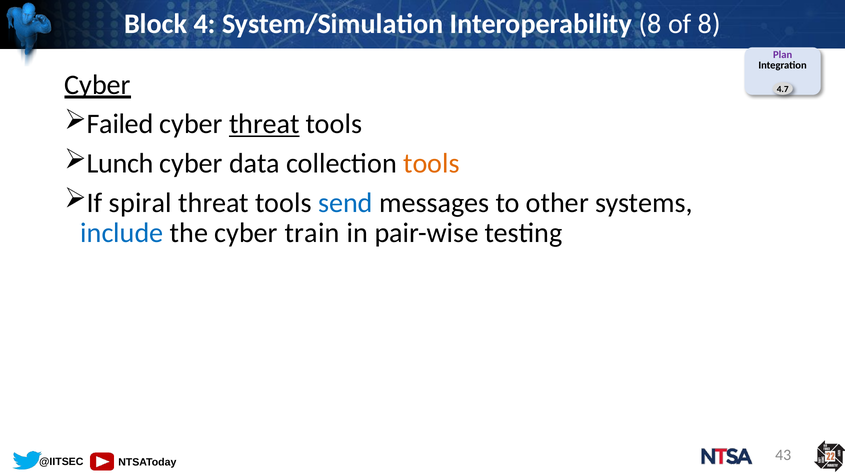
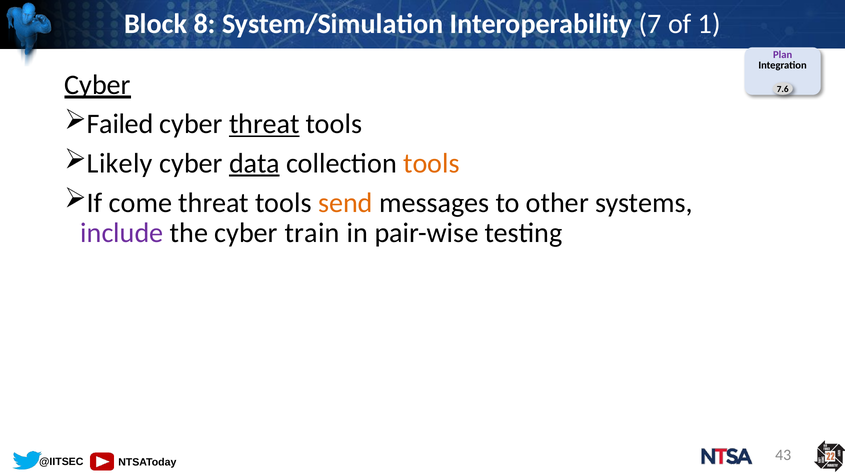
4: 4 -> 8
Interoperability 8: 8 -> 7
of 8: 8 -> 1
4.7: 4.7 -> 7.6
Lunch: Lunch -> Likely
data underline: none -> present
spiral: spiral -> come
send colour: blue -> orange
include colour: blue -> purple
